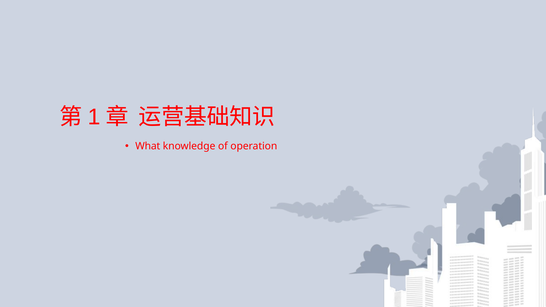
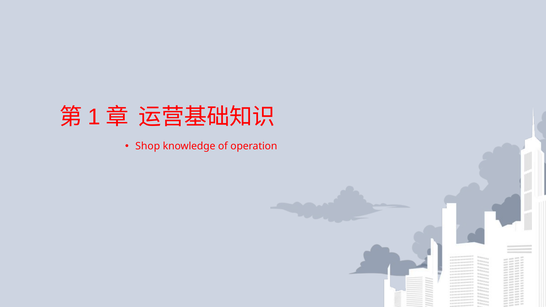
What: What -> Shop
